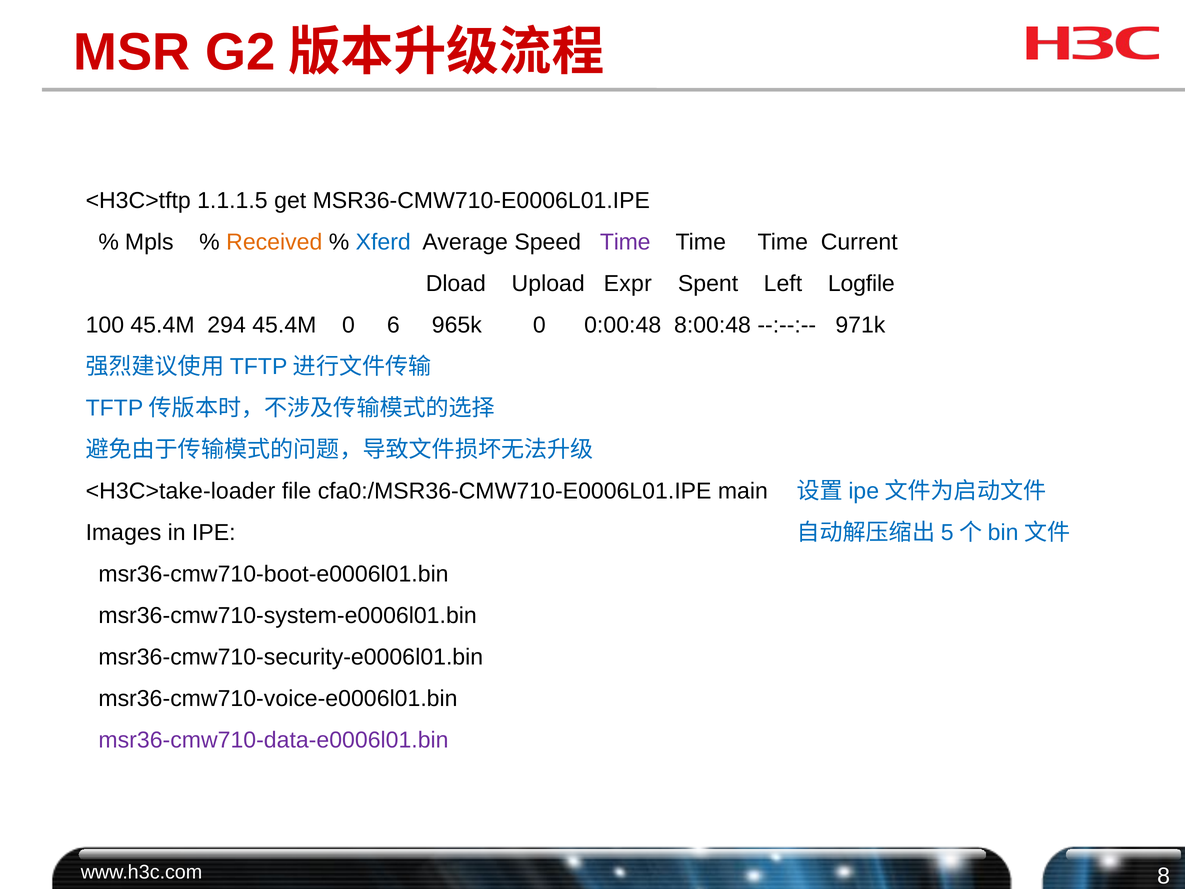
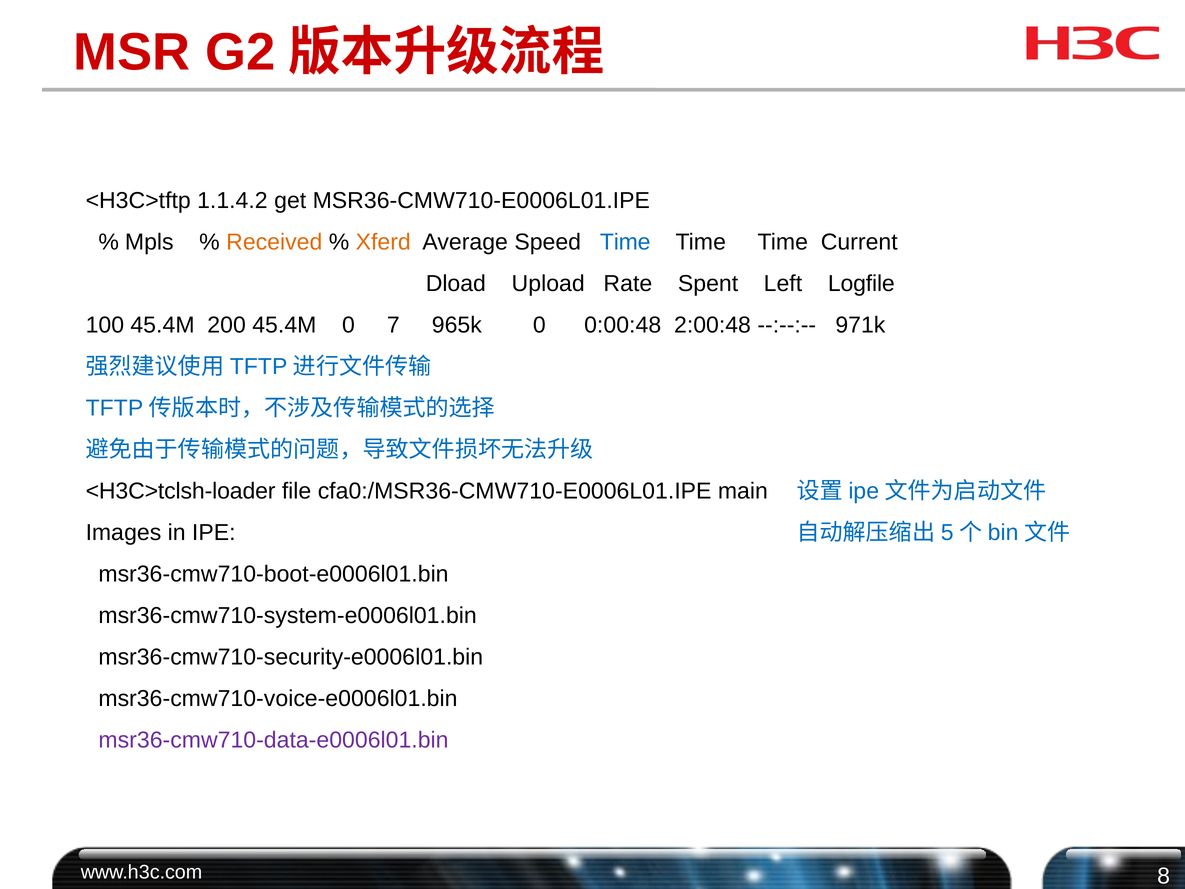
1.1.1.5: 1.1.1.5 -> 1.1.4.2
Xferd colour: blue -> orange
Time at (625, 242) colour: purple -> blue
Expr: Expr -> Rate
294: 294 -> 200
6: 6 -> 7
8:00:48: 8:00:48 -> 2:00:48
<H3C>take-loader: <H3C>take-loader -> <H3C>tclsh-loader
